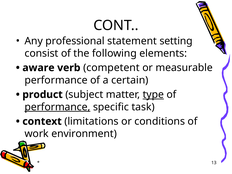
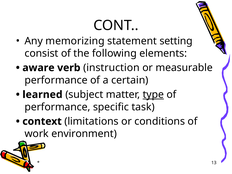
professional: professional -> memorizing
competent: competent -> instruction
product: product -> learned
performance at (57, 107) underline: present -> none
